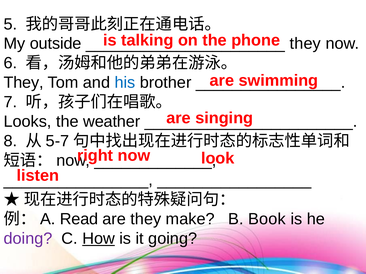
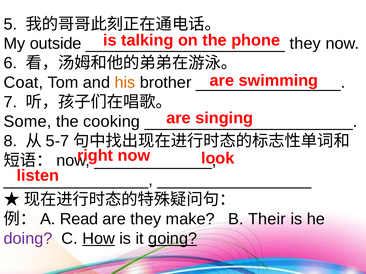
They at (24, 83): They -> Coat
his colour: blue -> orange
Looks: Looks -> Some
weather: weather -> cooking
Book: Book -> Their
going underline: none -> present
